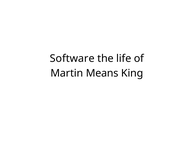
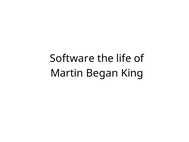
Means: Means -> Began
